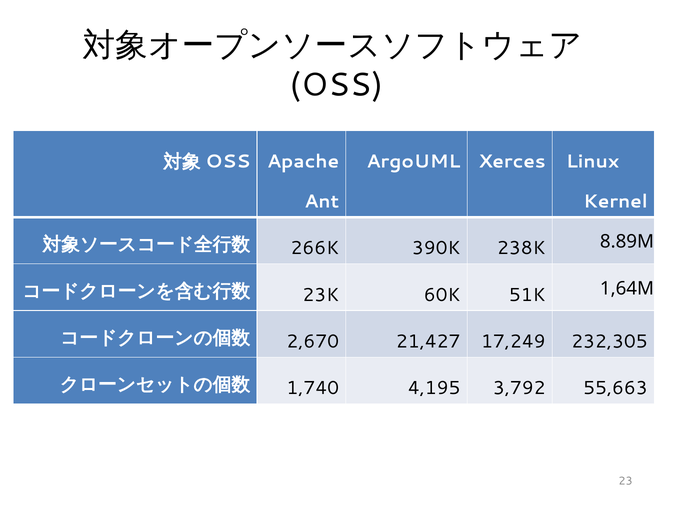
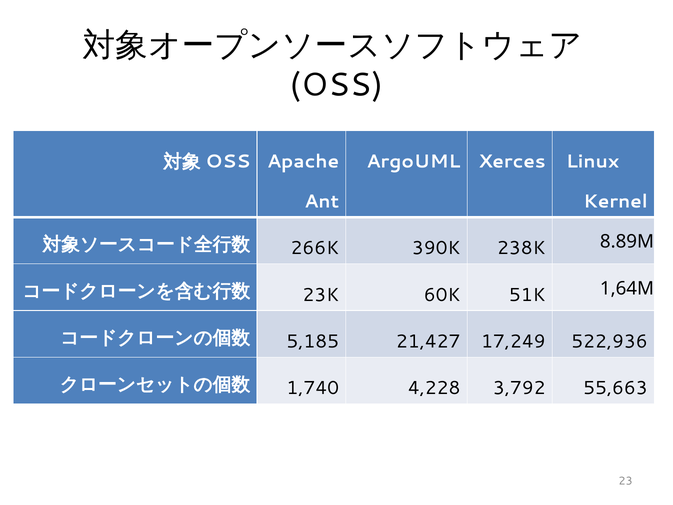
2,670: 2,670 -> 5,185
232,305: 232,305 -> 522,936
4,195: 4,195 -> 4,228
